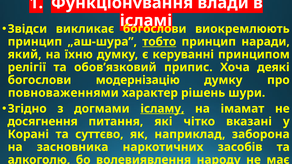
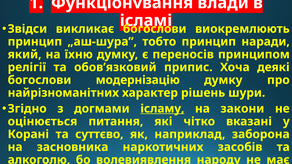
тобто underline: present -> none
керуванні: керуванні -> переносів
повноваженнями: повноваженнями -> найрізноманітних
імамат: імамат -> закони
досягнення: досягнення -> оцінюється
